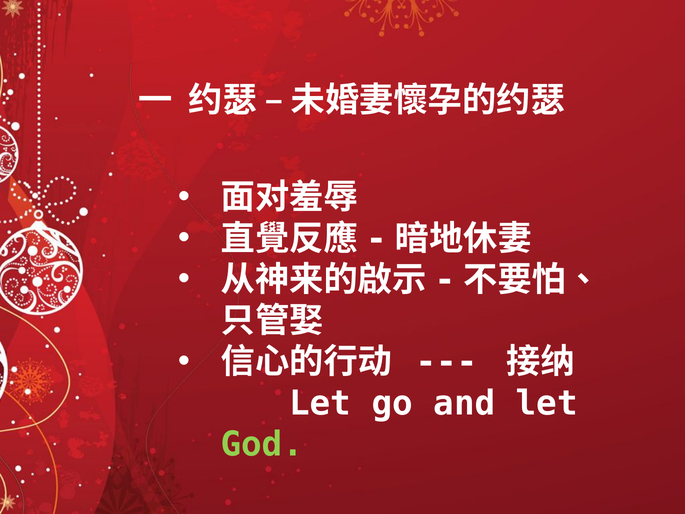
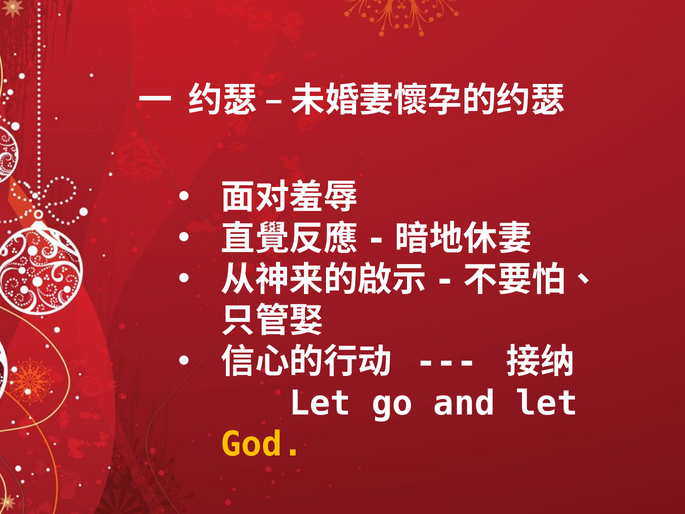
God colour: light green -> yellow
